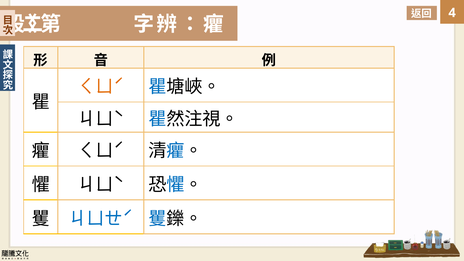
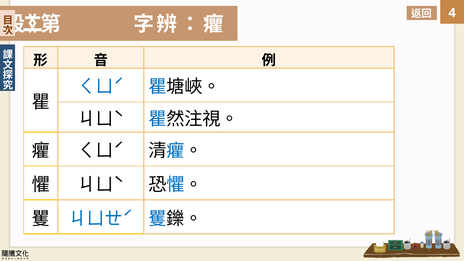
ㄑㄩˊ at (101, 87) colour: orange -> blue
